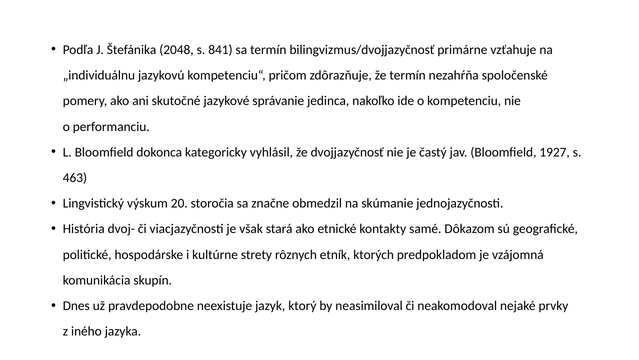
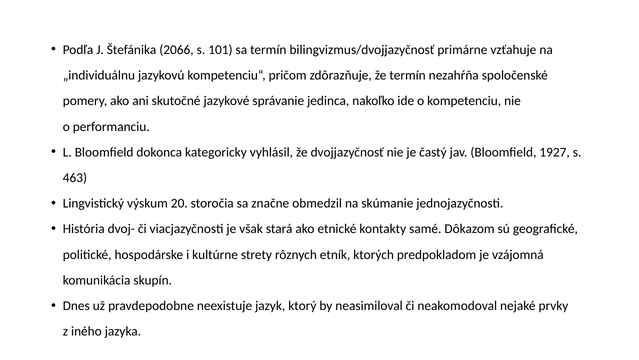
2048: 2048 -> 2066
841: 841 -> 101
